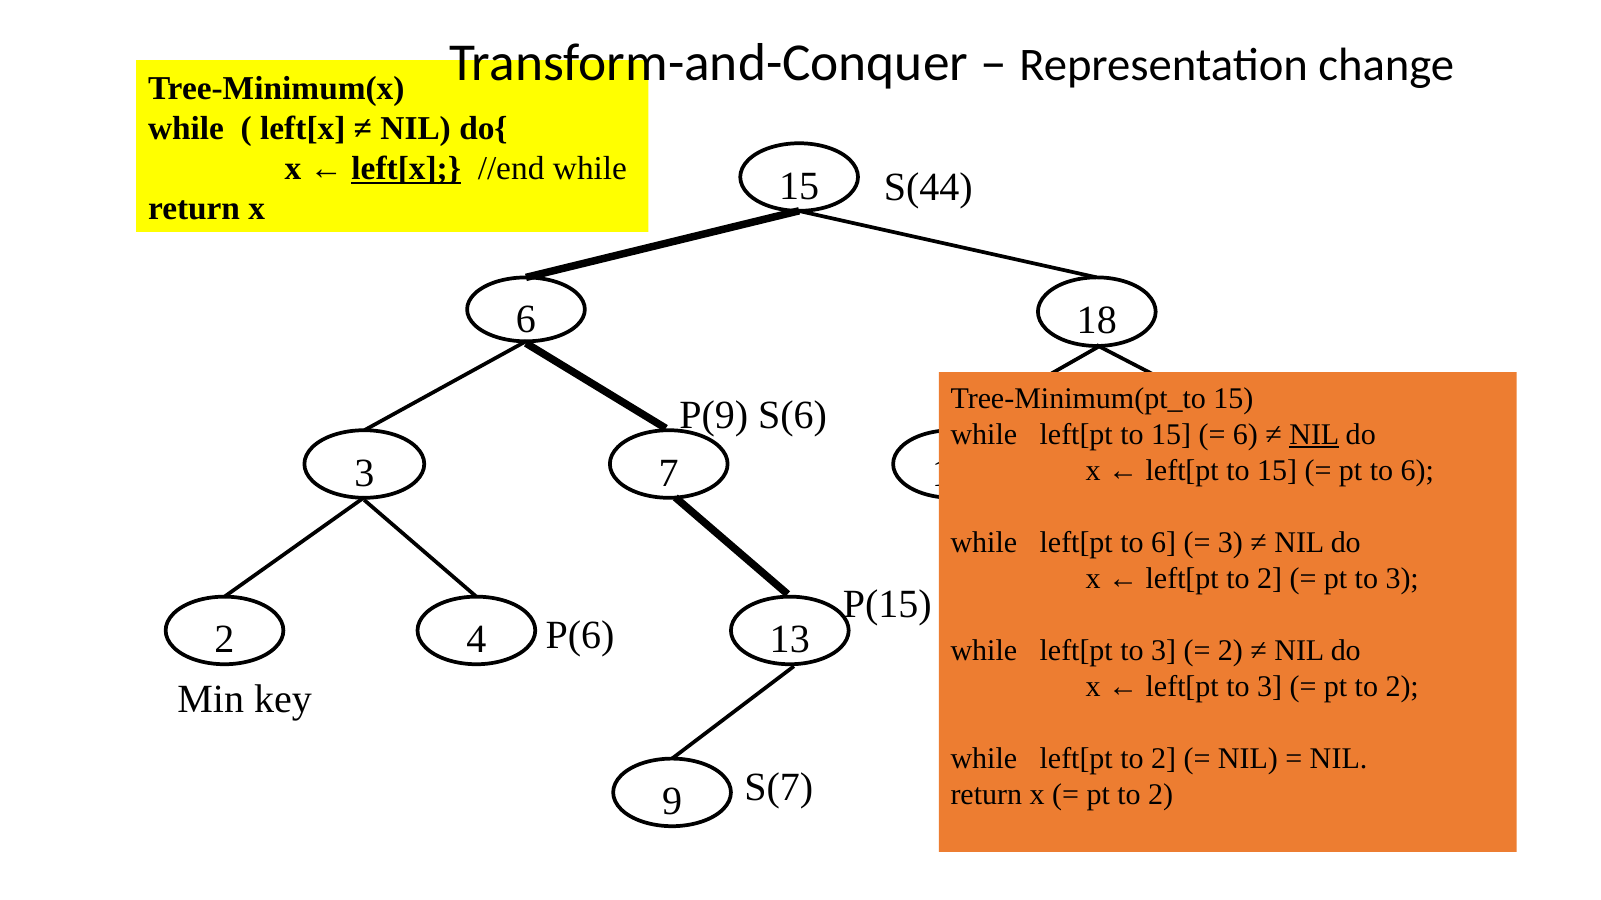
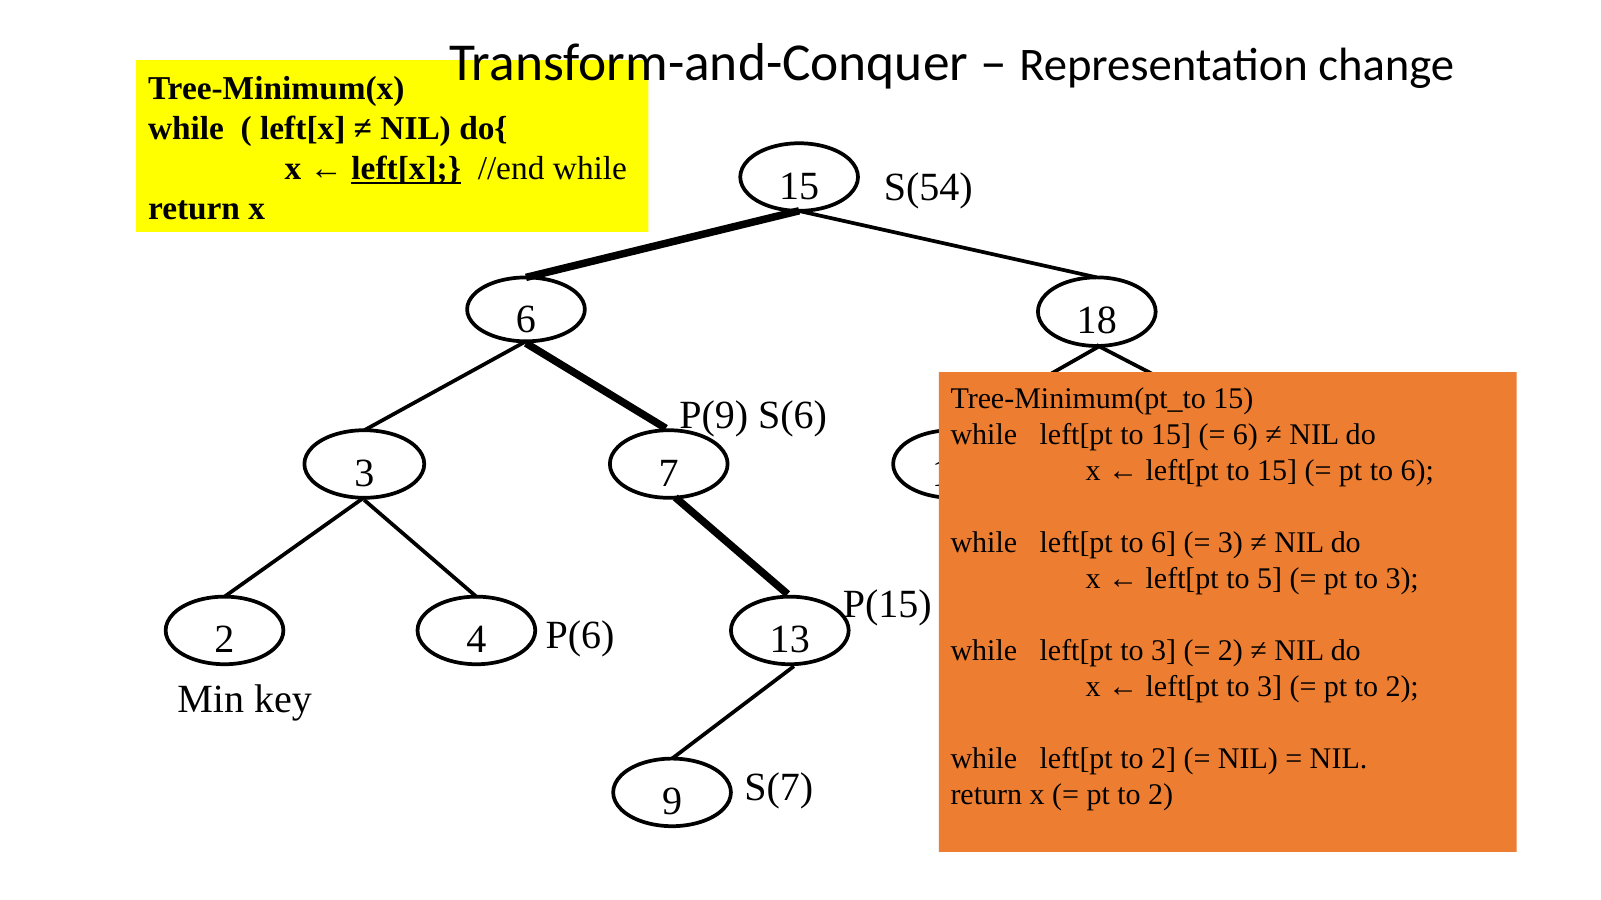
S(44: S(44 -> S(54
NIL at (1314, 434) underline: present -> none
2 at (1270, 579): 2 -> 5
